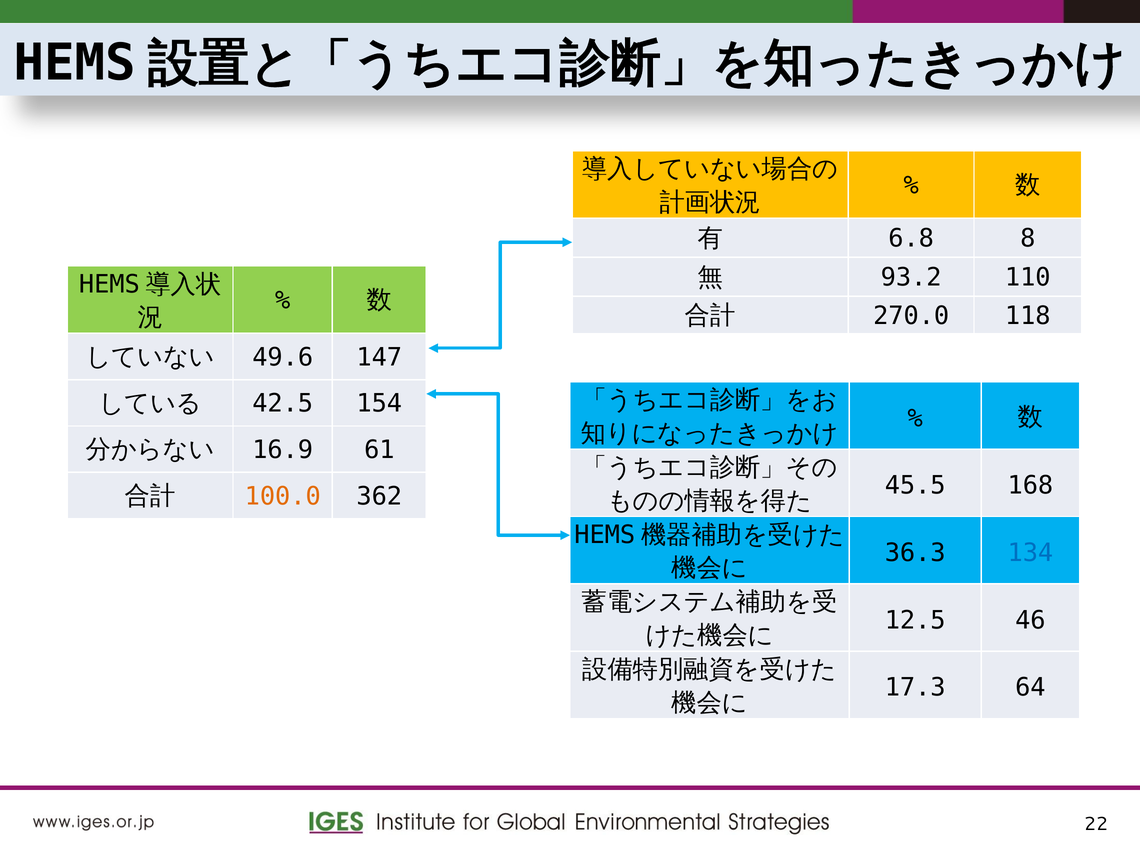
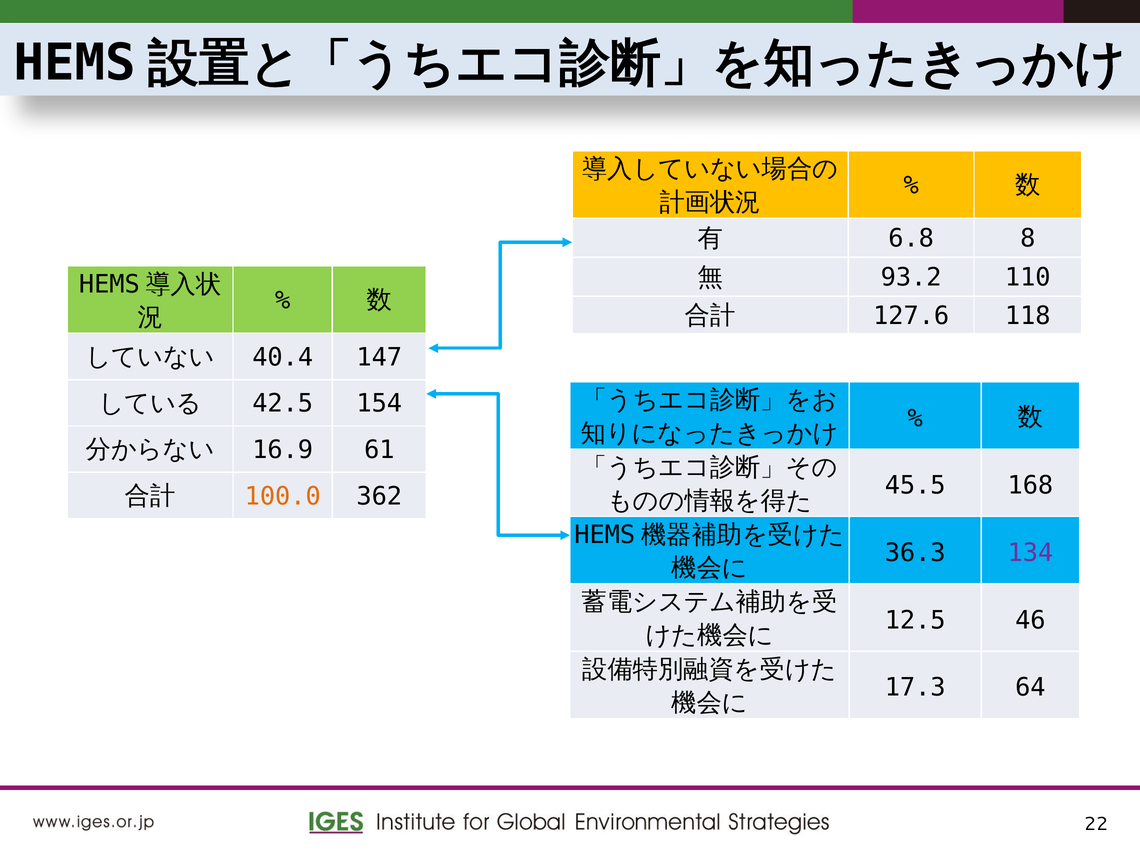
270.0: 270.0 -> 127.6
49.6: 49.6 -> 40.4
134 colour: blue -> purple
